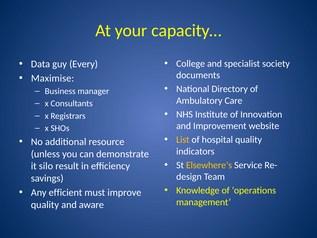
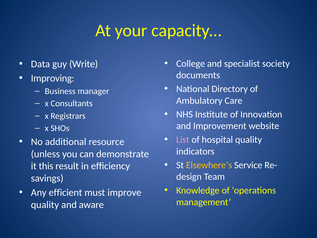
Every: Every -> Write
Maximise: Maximise -> Improving
List colour: yellow -> pink
silo: silo -> this
